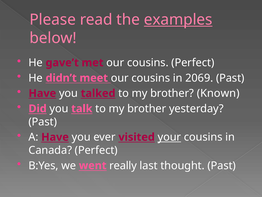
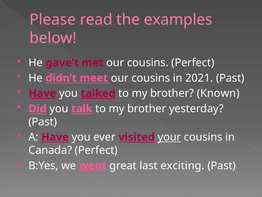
examples underline: present -> none
2069: 2069 -> 2021
really: really -> great
thought: thought -> exciting
